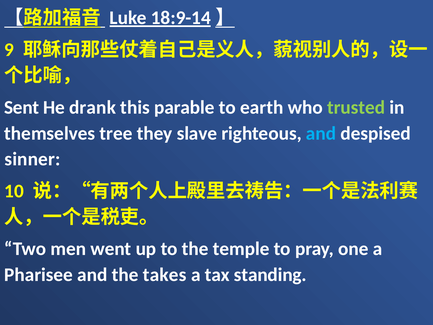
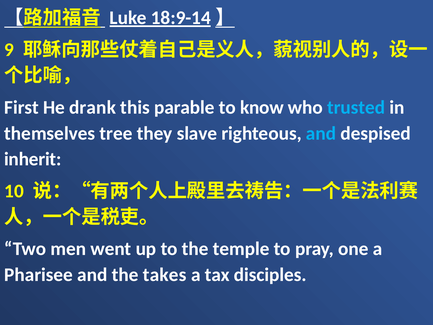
Sent: Sent -> First
earth: earth -> know
trusted colour: light green -> light blue
sinner: sinner -> inherit
standing: standing -> disciples
